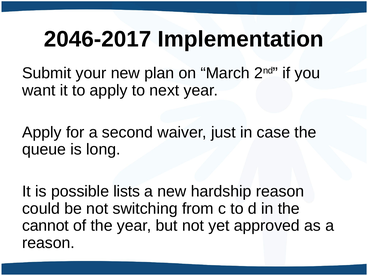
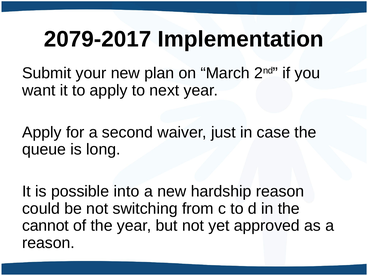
2046-2017: 2046-2017 -> 2079-2017
lists: lists -> into
